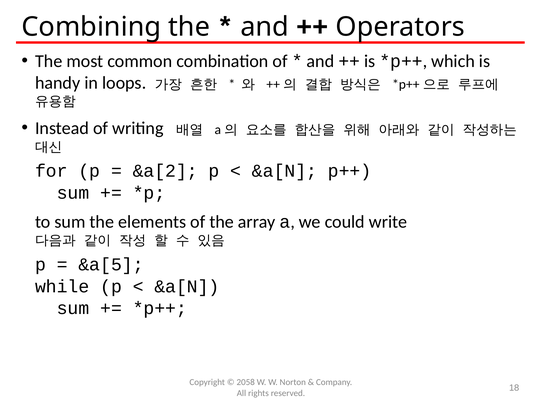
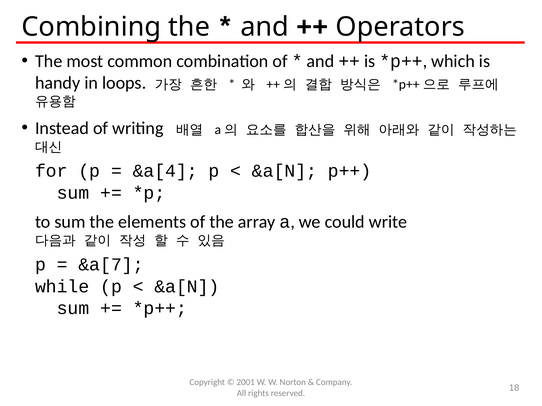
&a[2: &a[2 -> &a[4
&a[5: &a[5 -> &a[7
2058: 2058 -> 2001
